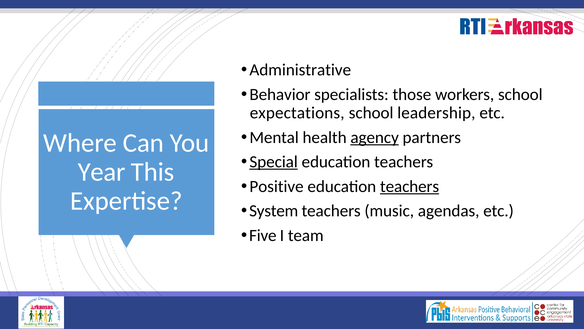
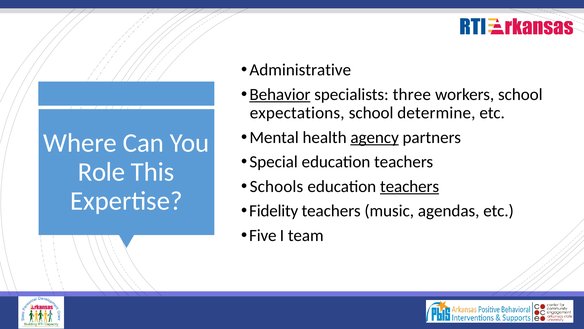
Behavior underline: none -> present
those: those -> three
leadership: leadership -> determine
Special underline: present -> none
Year: Year -> Role
Positive: Positive -> Schools
System: System -> Fidelity
